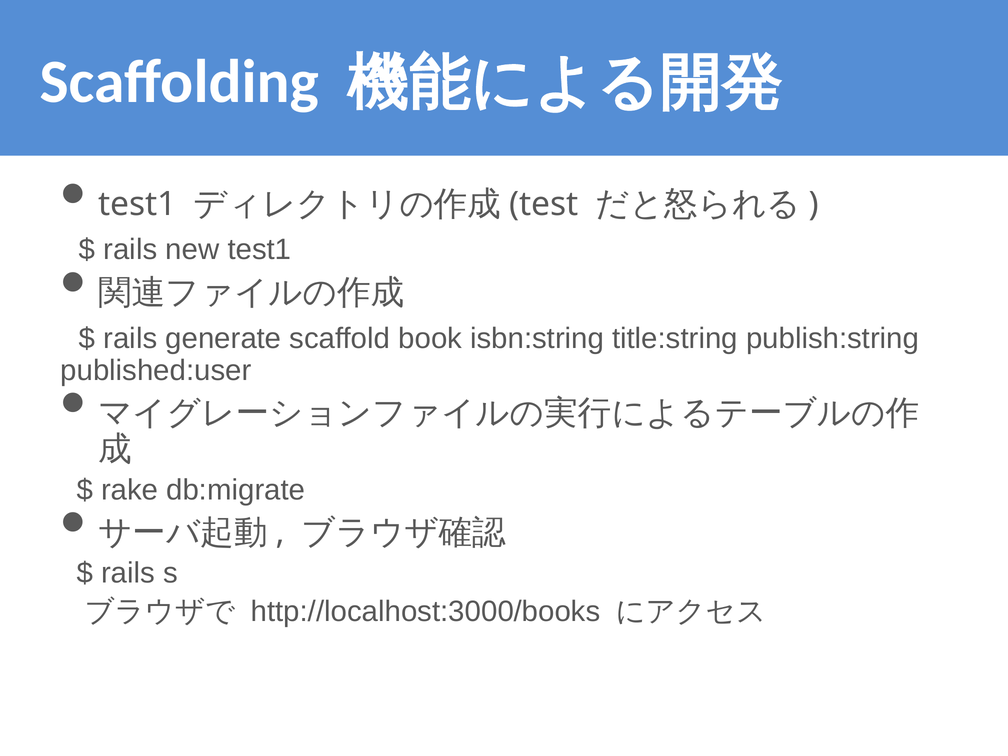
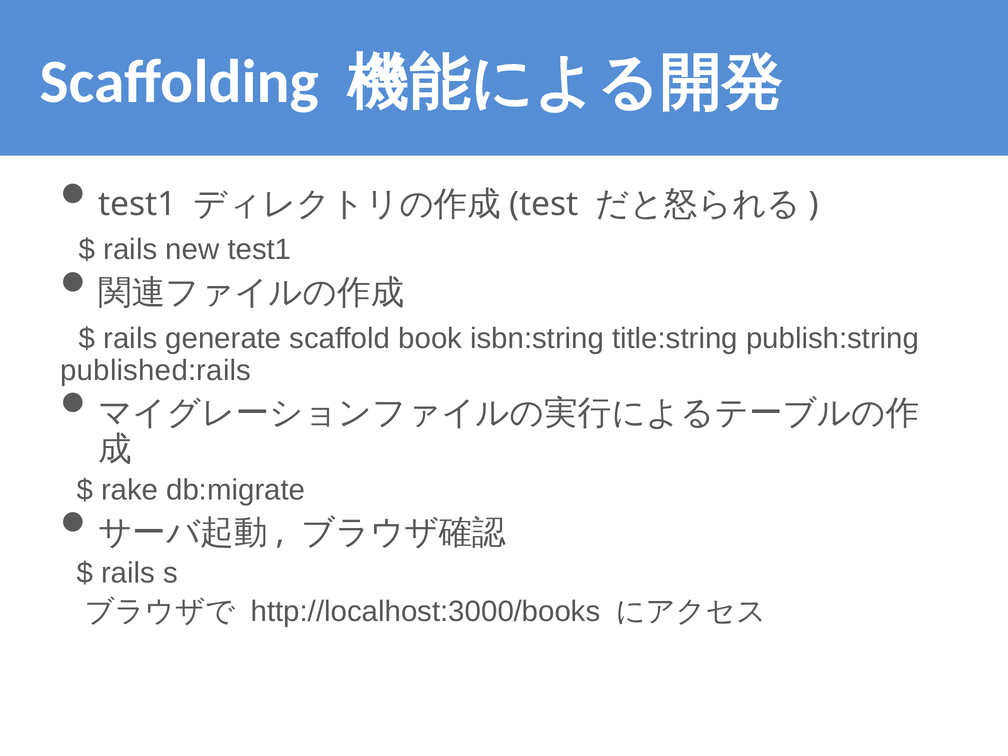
published:user: published:user -> published:rails
